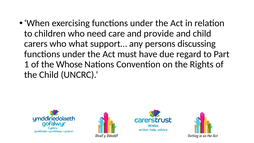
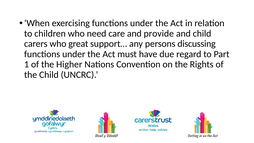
what: what -> great
Whose: Whose -> Higher
